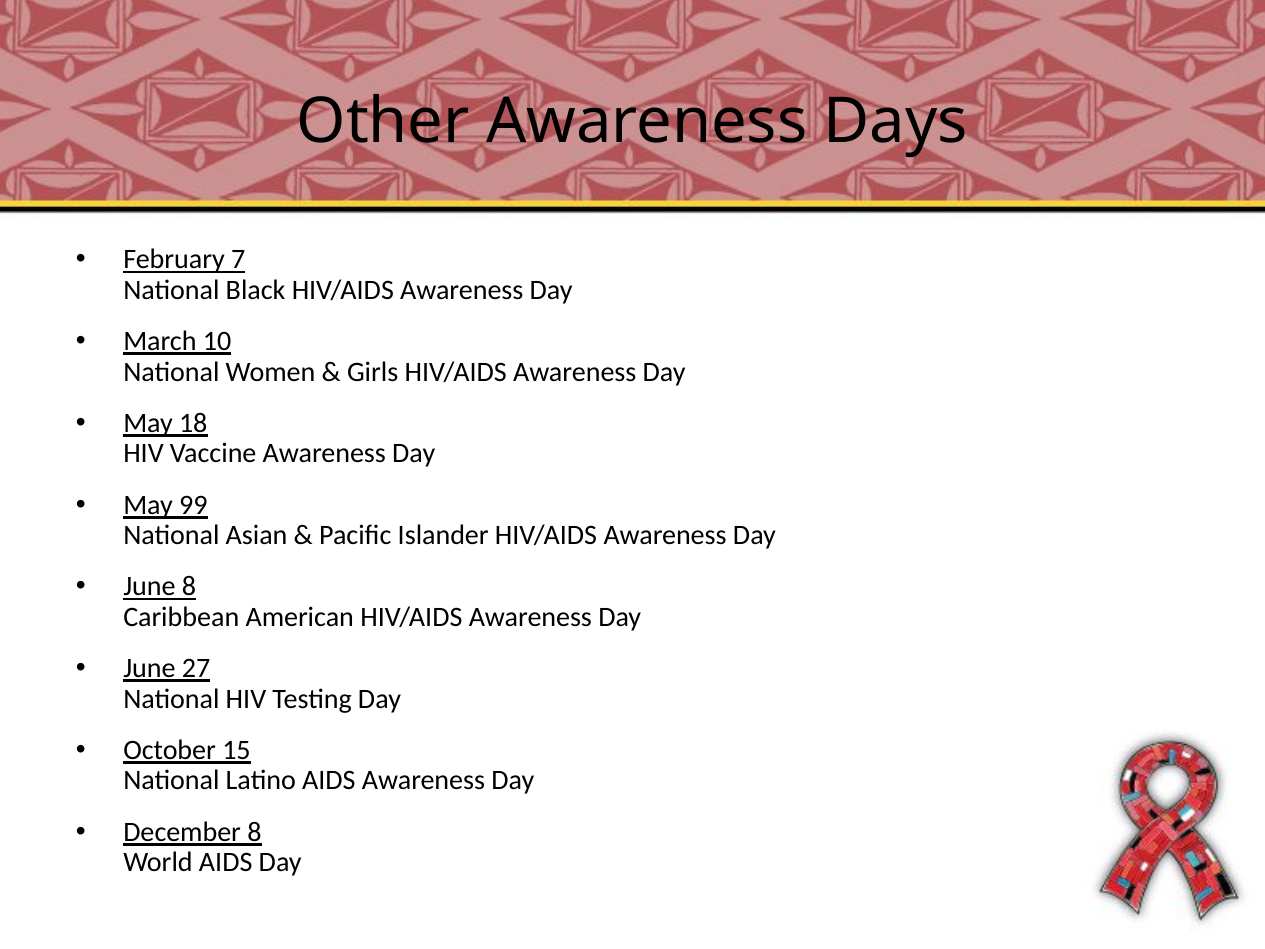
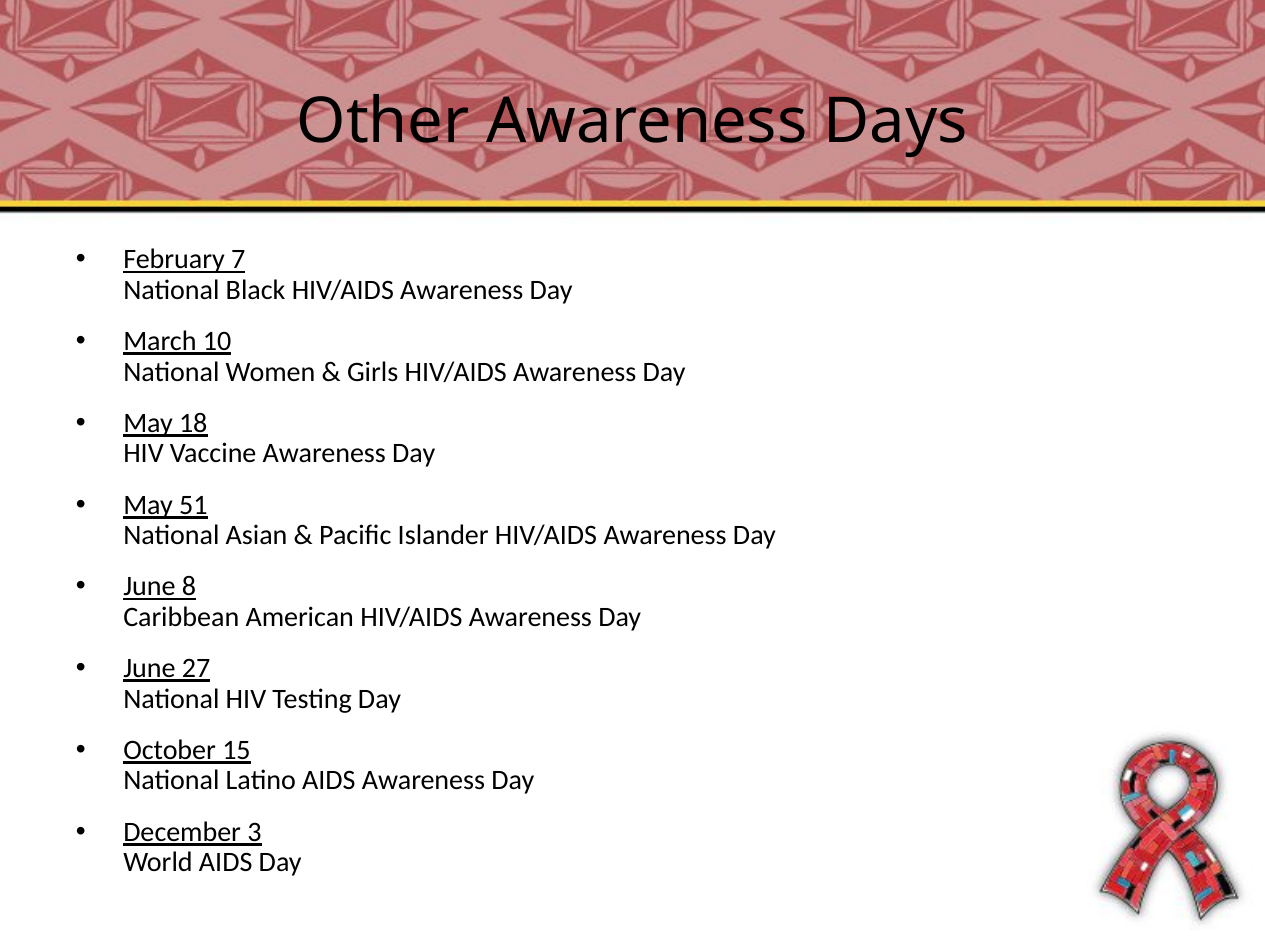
99: 99 -> 51
December 8: 8 -> 3
